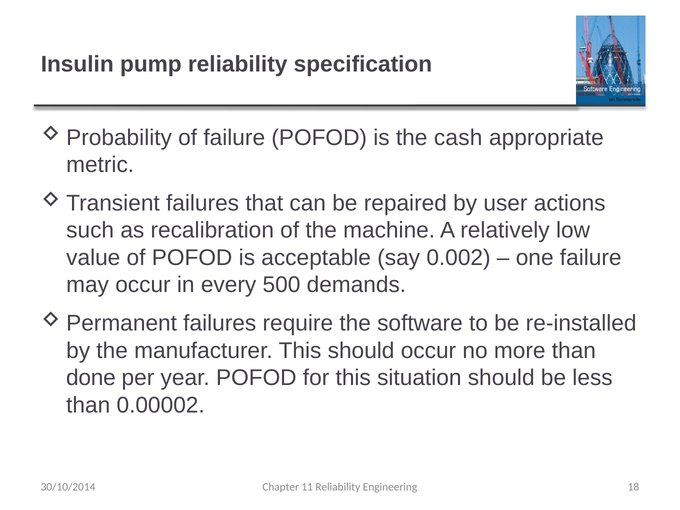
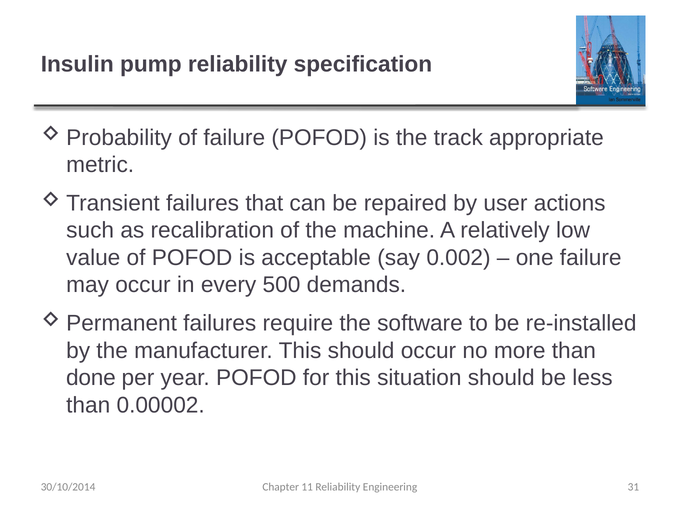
cash: cash -> track
18: 18 -> 31
